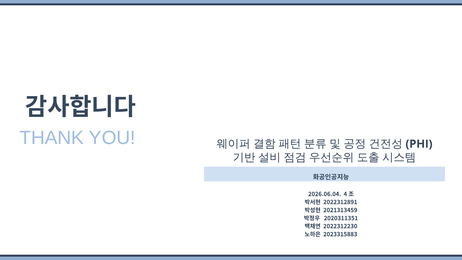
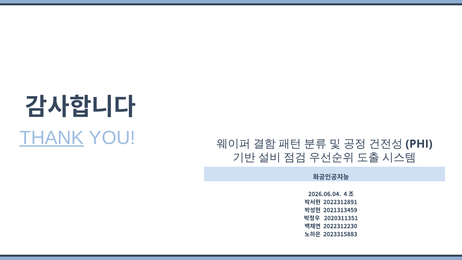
THANK underline: none -> present
